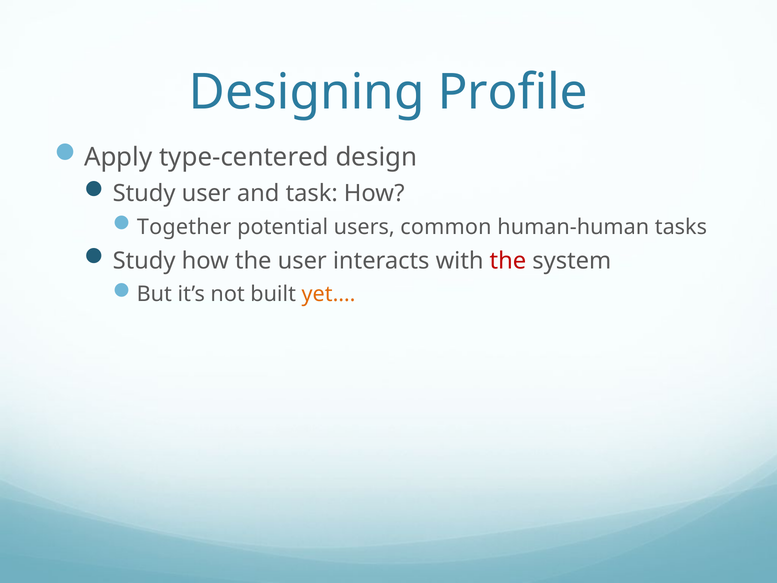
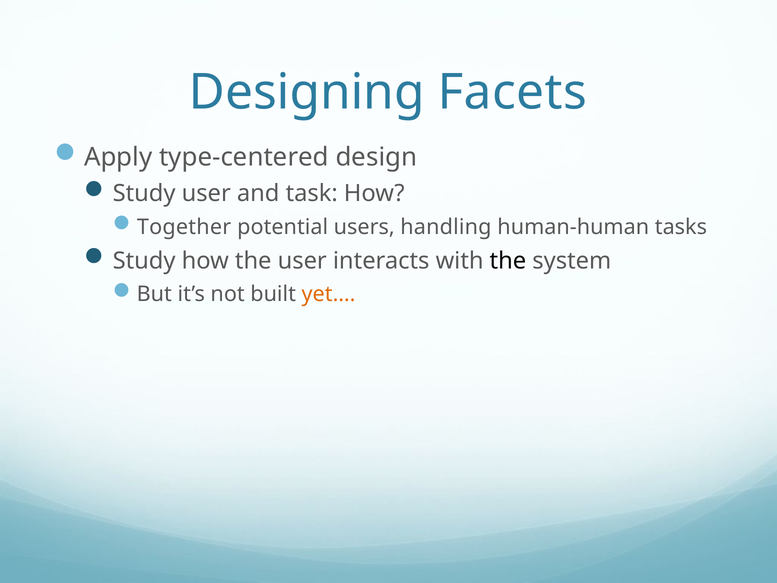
Profile: Profile -> Facets
common: common -> handling
the at (508, 261) colour: red -> black
